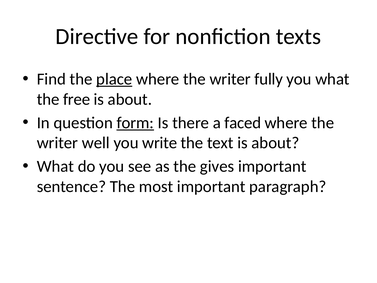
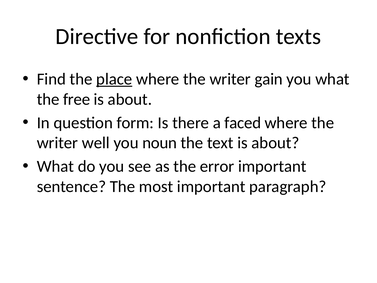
fully: fully -> gain
form underline: present -> none
write: write -> noun
gives: gives -> error
